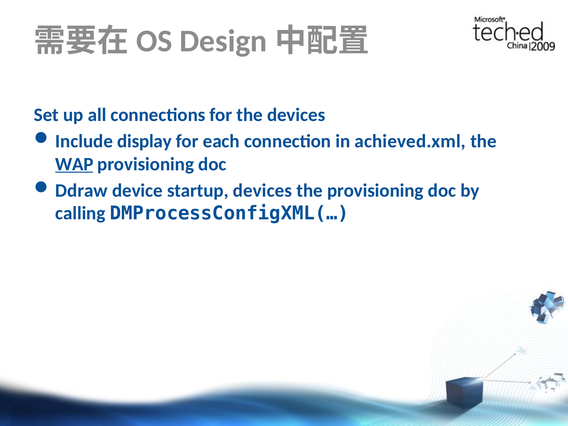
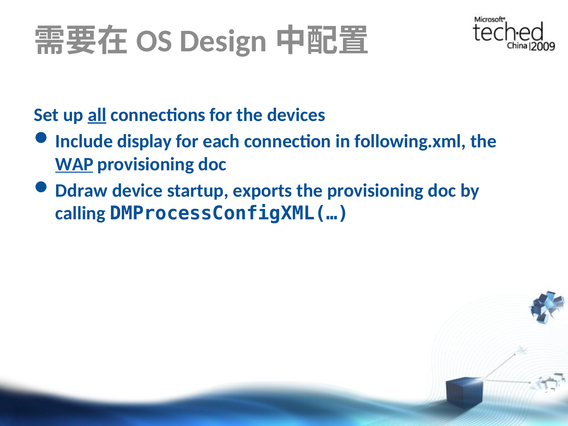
all underline: none -> present
achieved.xml: achieved.xml -> following.xml
startup devices: devices -> exports
